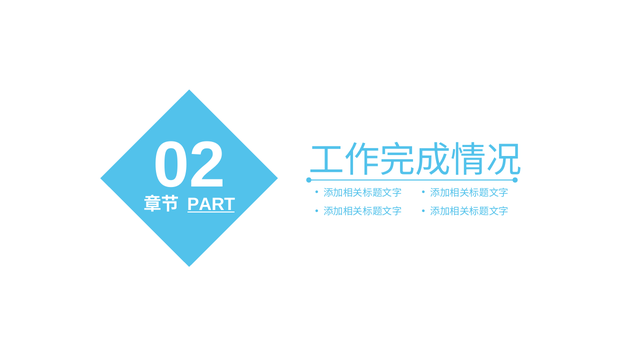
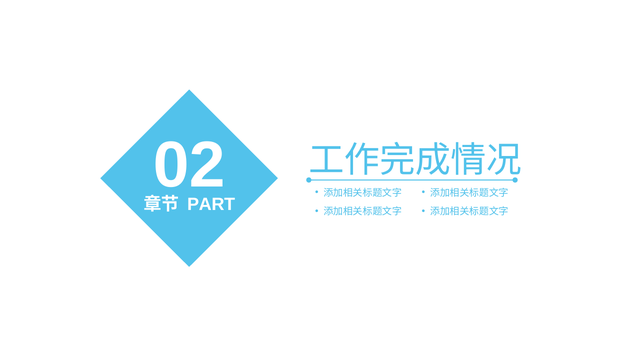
PART underline: present -> none
